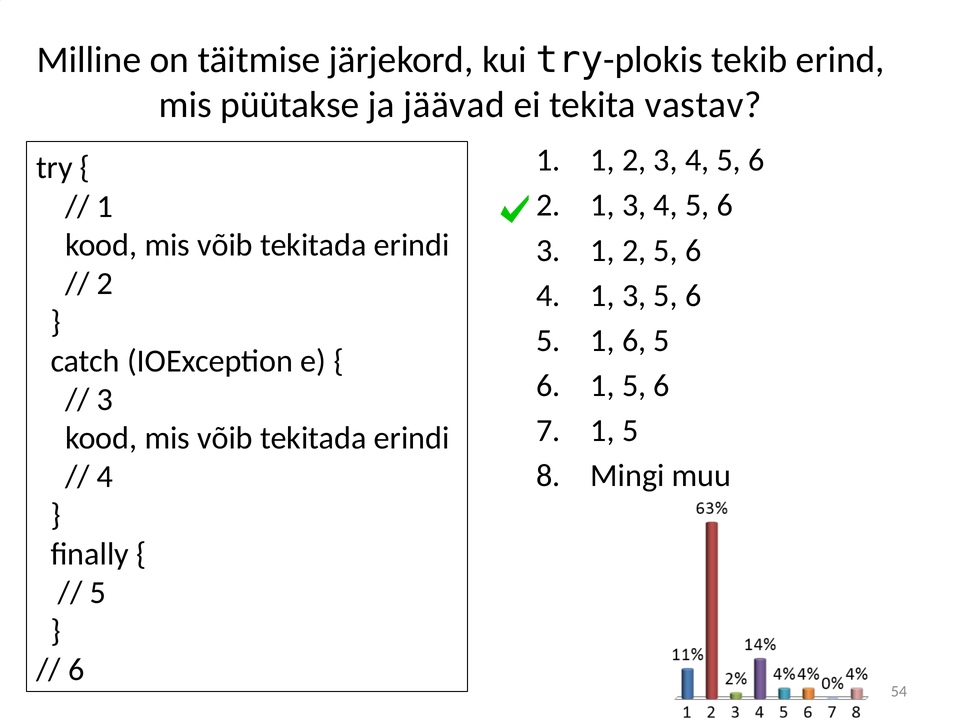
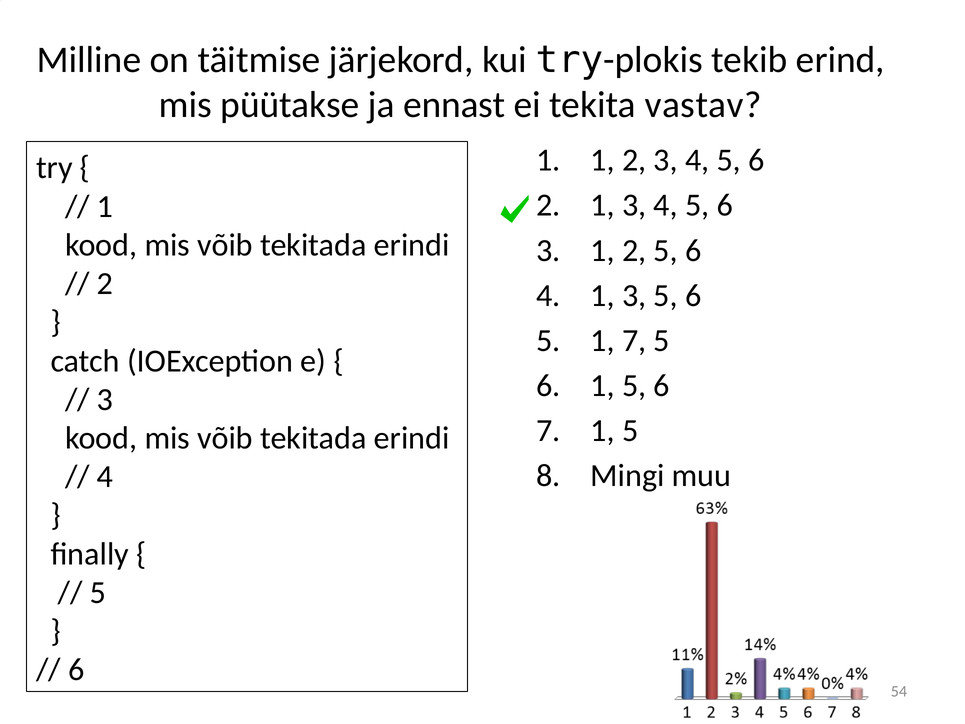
jäävad: jäävad -> ennast
1 6: 6 -> 7
